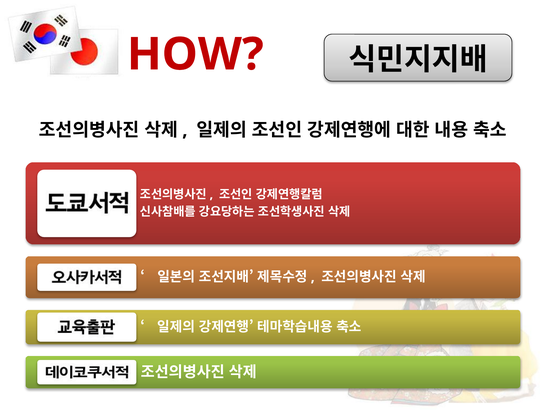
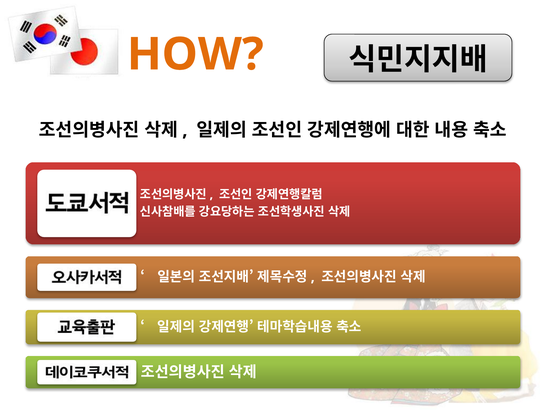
HOW colour: red -> orange
